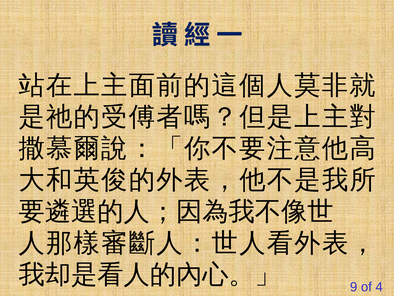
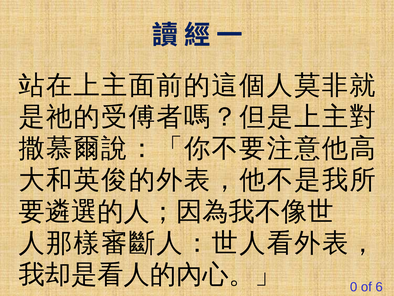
9: 9 -> 0
4: 4 -> 6
